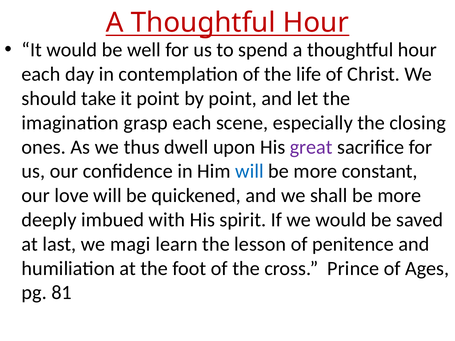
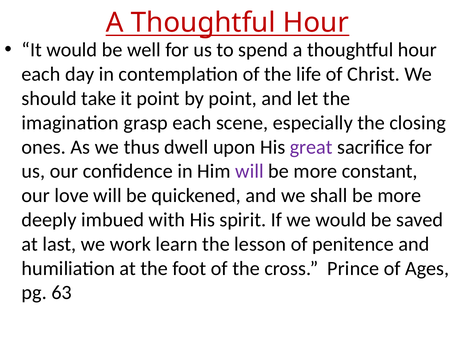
will at (250, 171) colour: blue -> purple
magi: magi -> work
81: 81 -> 63
